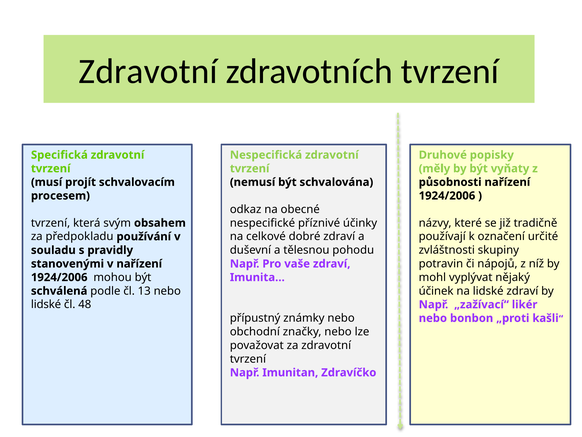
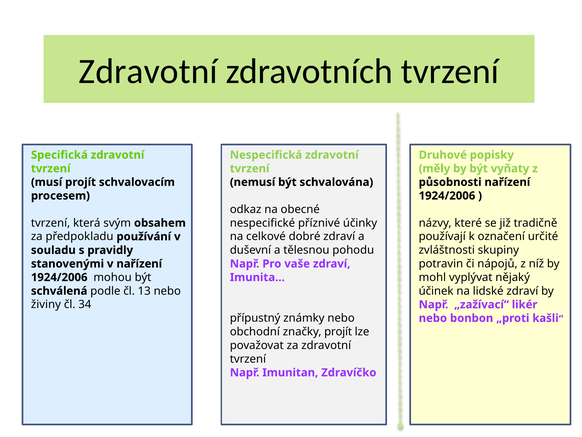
lidské at (46, 304): lidské -> živiny
48: 48 -> 34
značky nebo: nebo -> projít
